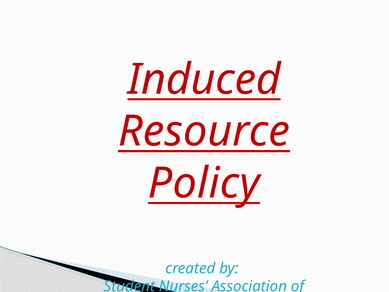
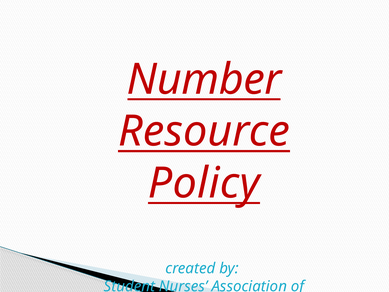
Induced: Induced -> Number
